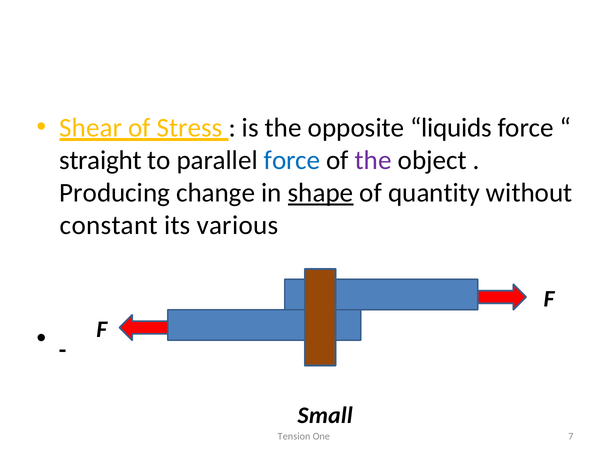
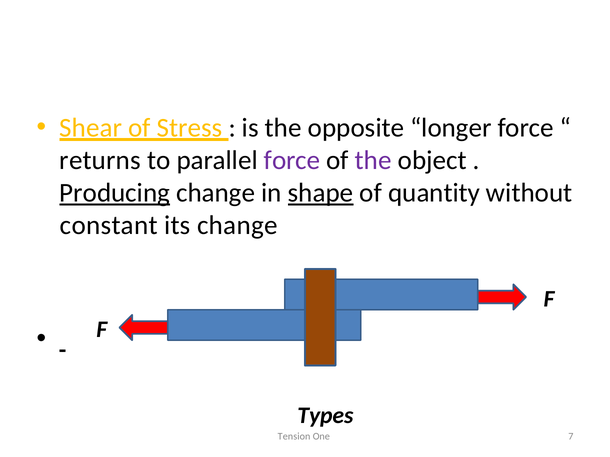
liquids: liquids -> longer
straight: straight -> returns
force at (292, 161) colour: blue -> purple
Producing underline: none -> present
its various: various -> change
Small: Small -> Types
